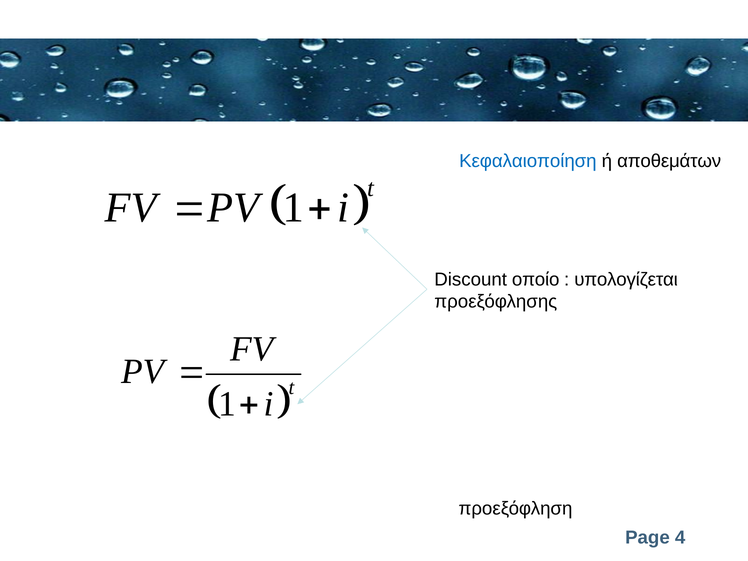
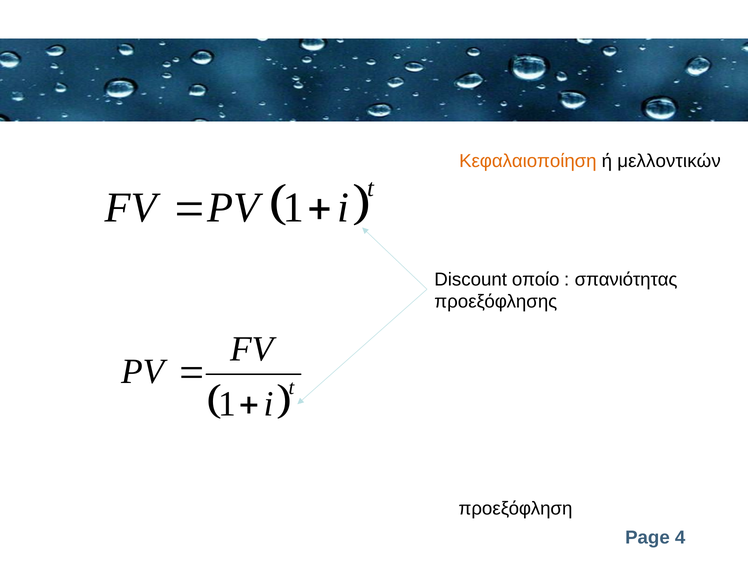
Κεφαλαιοποίηση colour: blue -> orange
αποθεμάτων: αποθεμάτων -> μελλοντικών
υπολογίζεται: υπολογίζεται -> σπανιότητας
